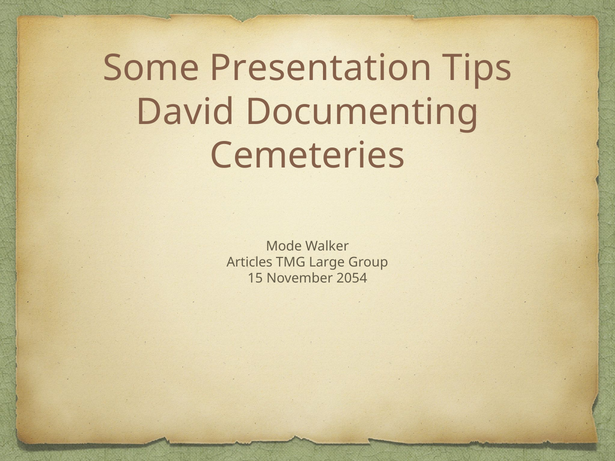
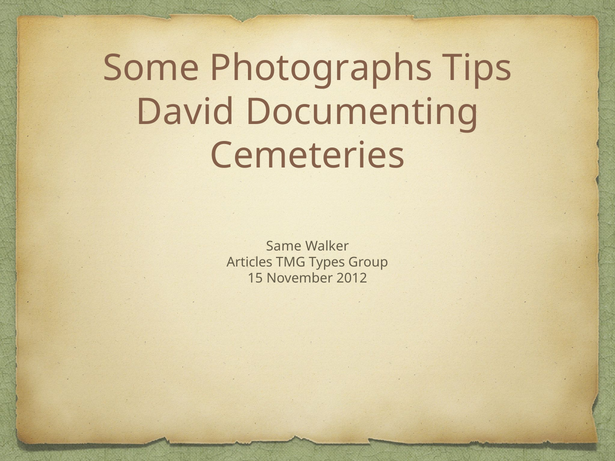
Presentation: Presentation -> Photographs
Mode: Mode -> Same
Large: Large -> Types
2054: 2054 -> 2012
